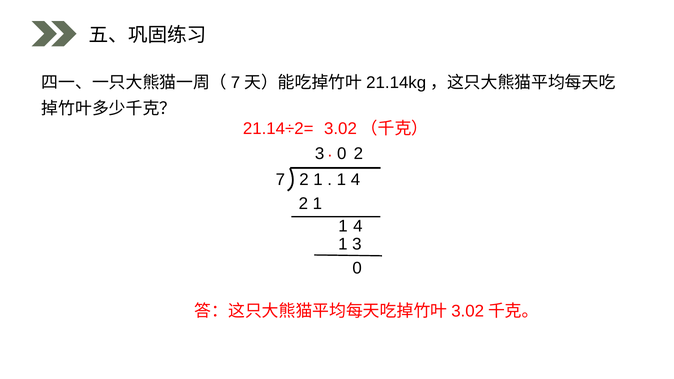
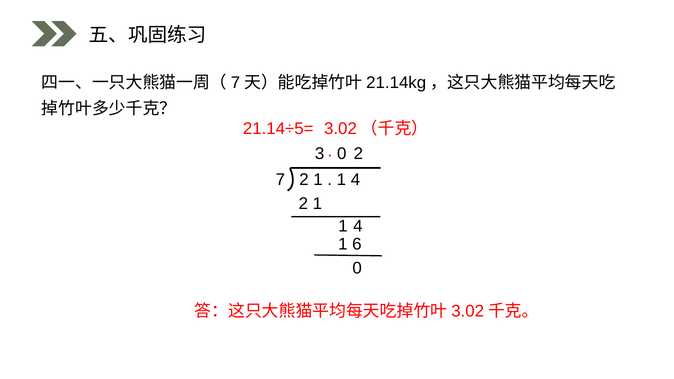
21.14÷2=: 21.14÷2= -> 21.14÷5=
1 3: 3 -> 6
